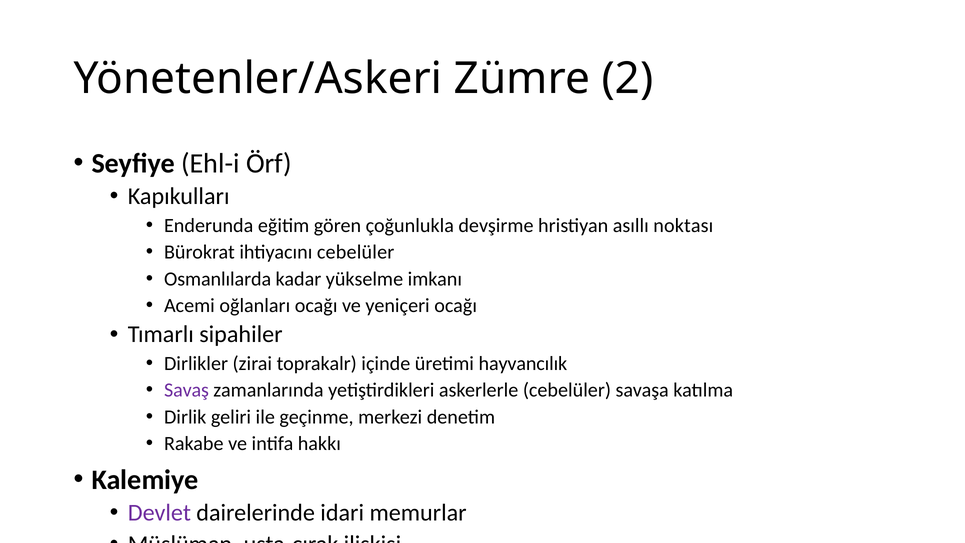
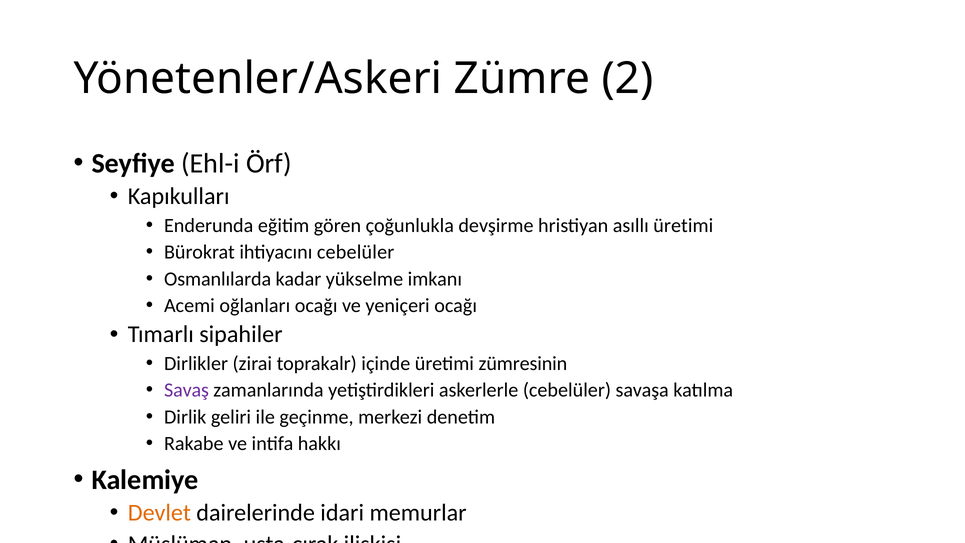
asıllı noktası: noktası -> üretimi
hayvancılık: hayvancılık -> zümresinin
Devlet colour: purple -> orange
